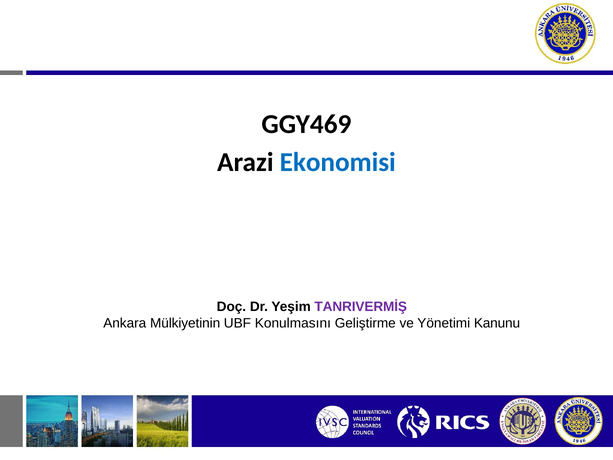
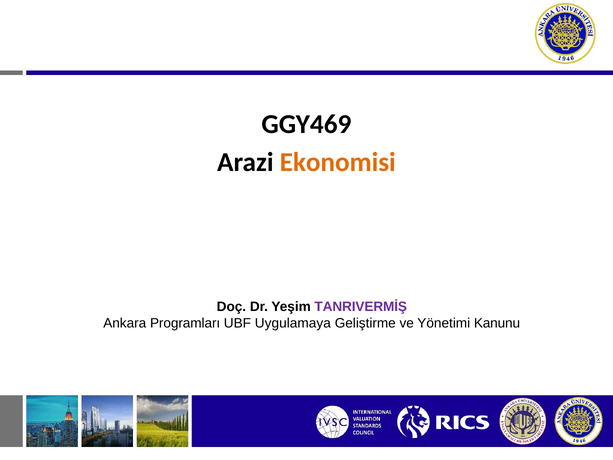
Ekonomisi colour: blue -> orange
Mülkiyetinin: Mülkiyetinin -> Programları
Konulmasını: Konulmasını -> Uygulamaya
